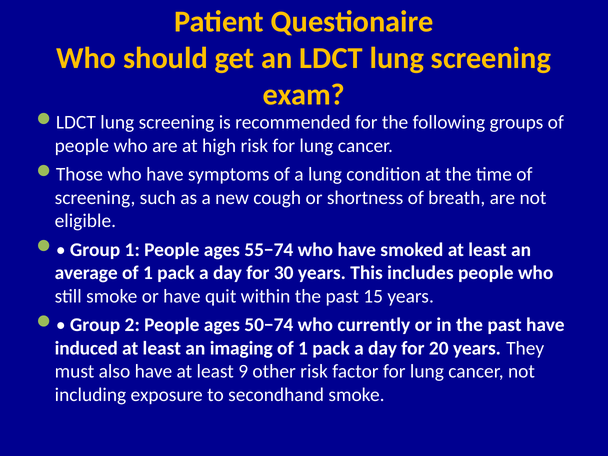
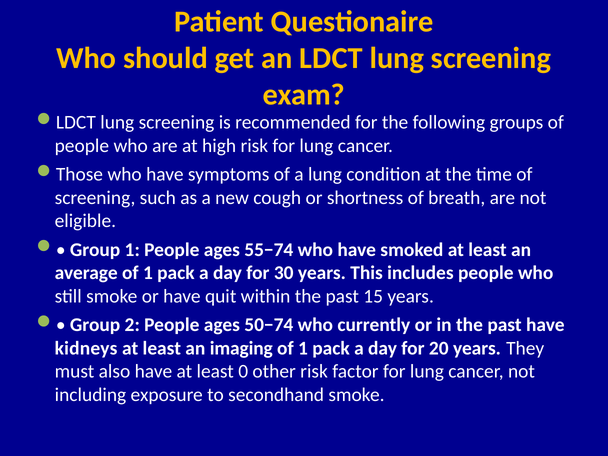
induced: induced -> kidneys
9: 9 -> 0
